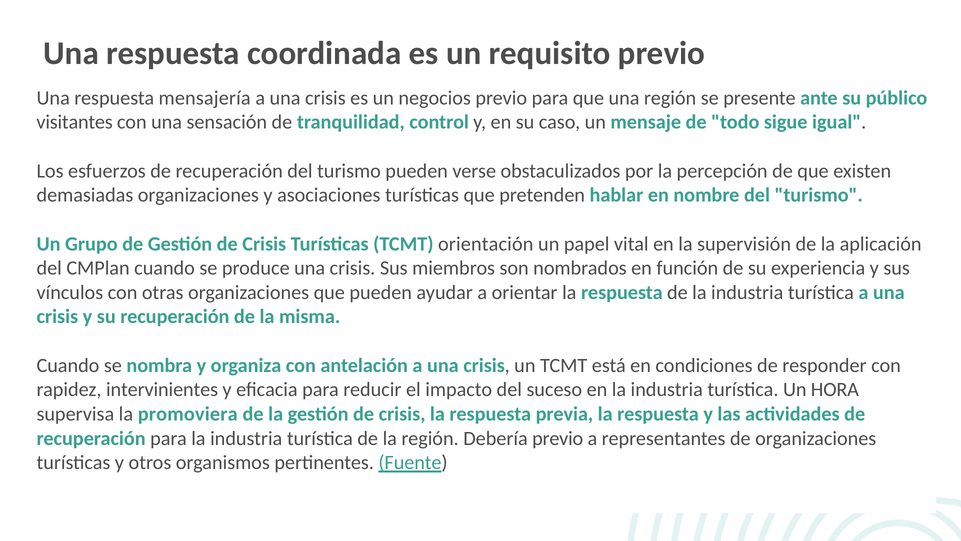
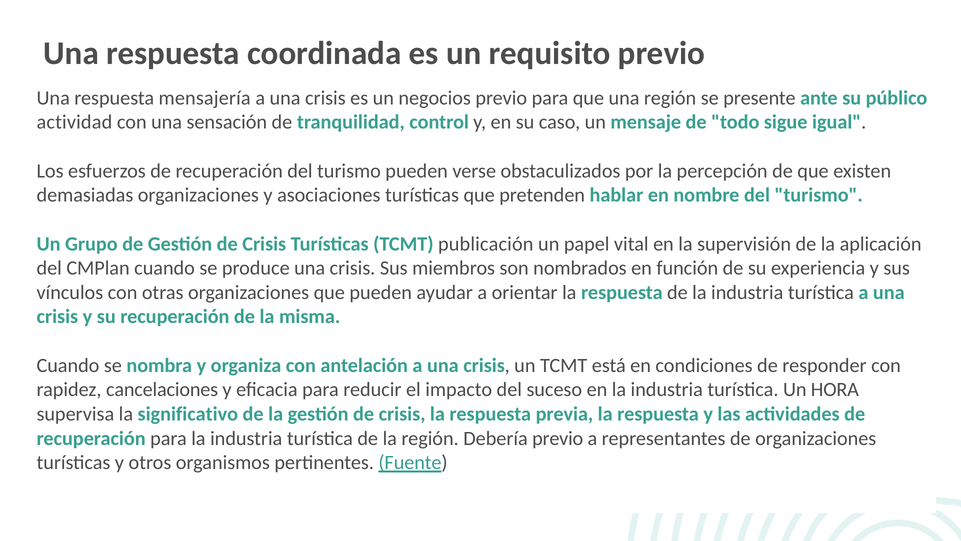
visitantes: visitantes -> actividad
orientación: orientación -> publicación
intervinientes: intervinientes -> cancelaciones
promoviera: promoviera -> significativo
